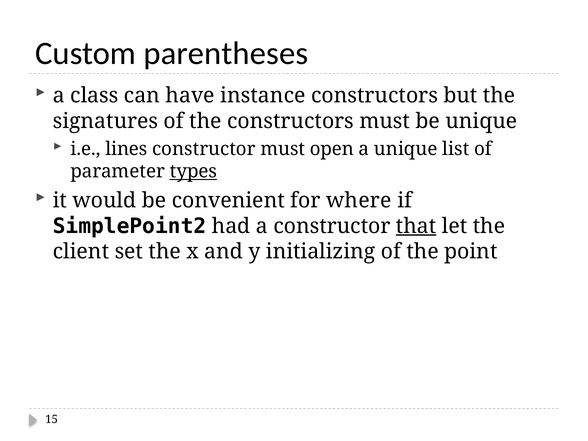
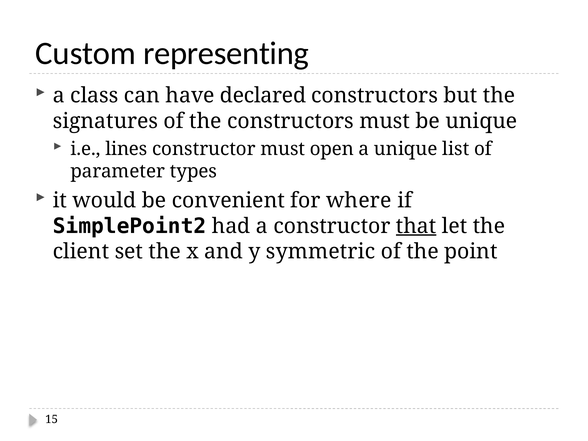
parentheses: parentheses -> representing
instance: instance -> declared
types underline: present -> none
initializing: initializing -> symmetric
